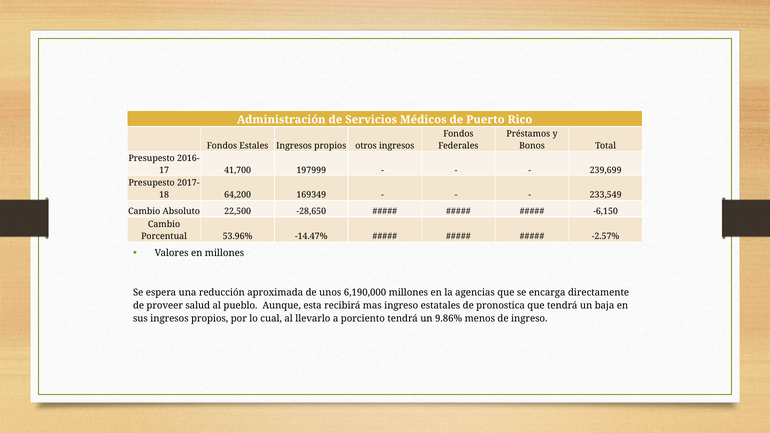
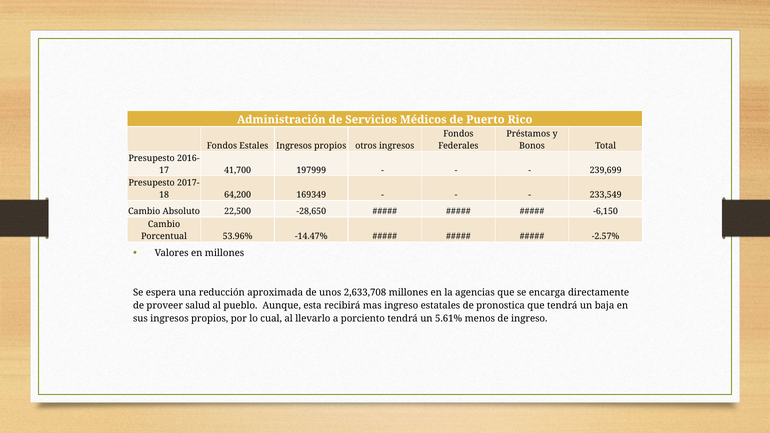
6,190,000: 6,190,000 -> 2,633,708
9.86%: 9.86% -> 5.61%
